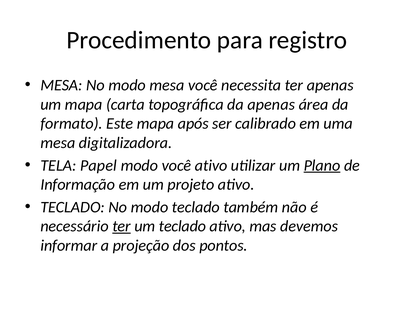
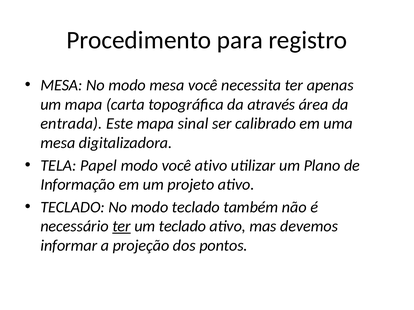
da apenas: apenas -> através
formato: formato -> entrada
após: após -> sinal
Plano underline: present -> none
